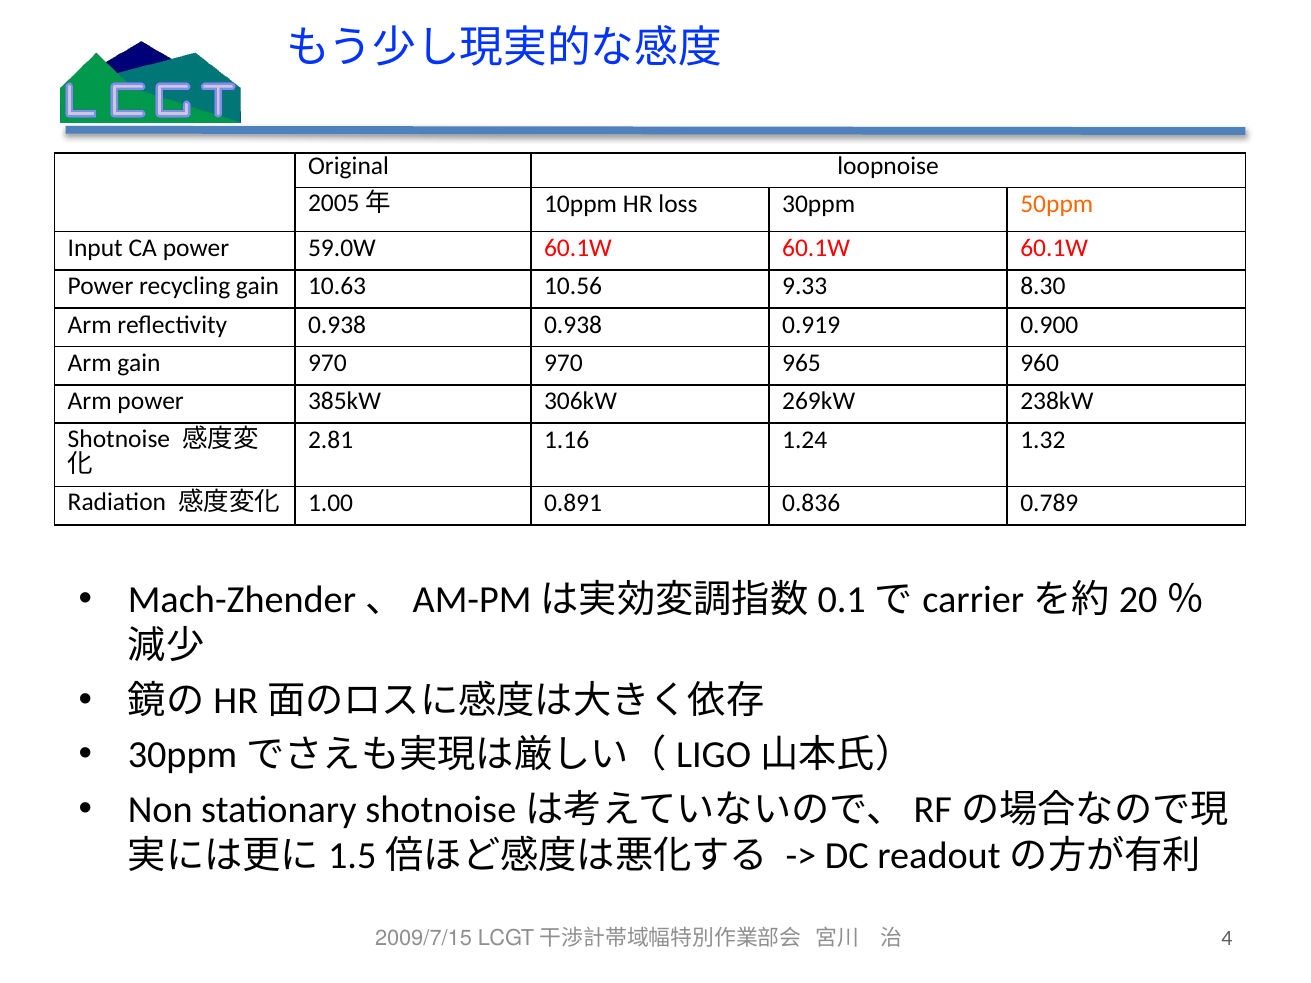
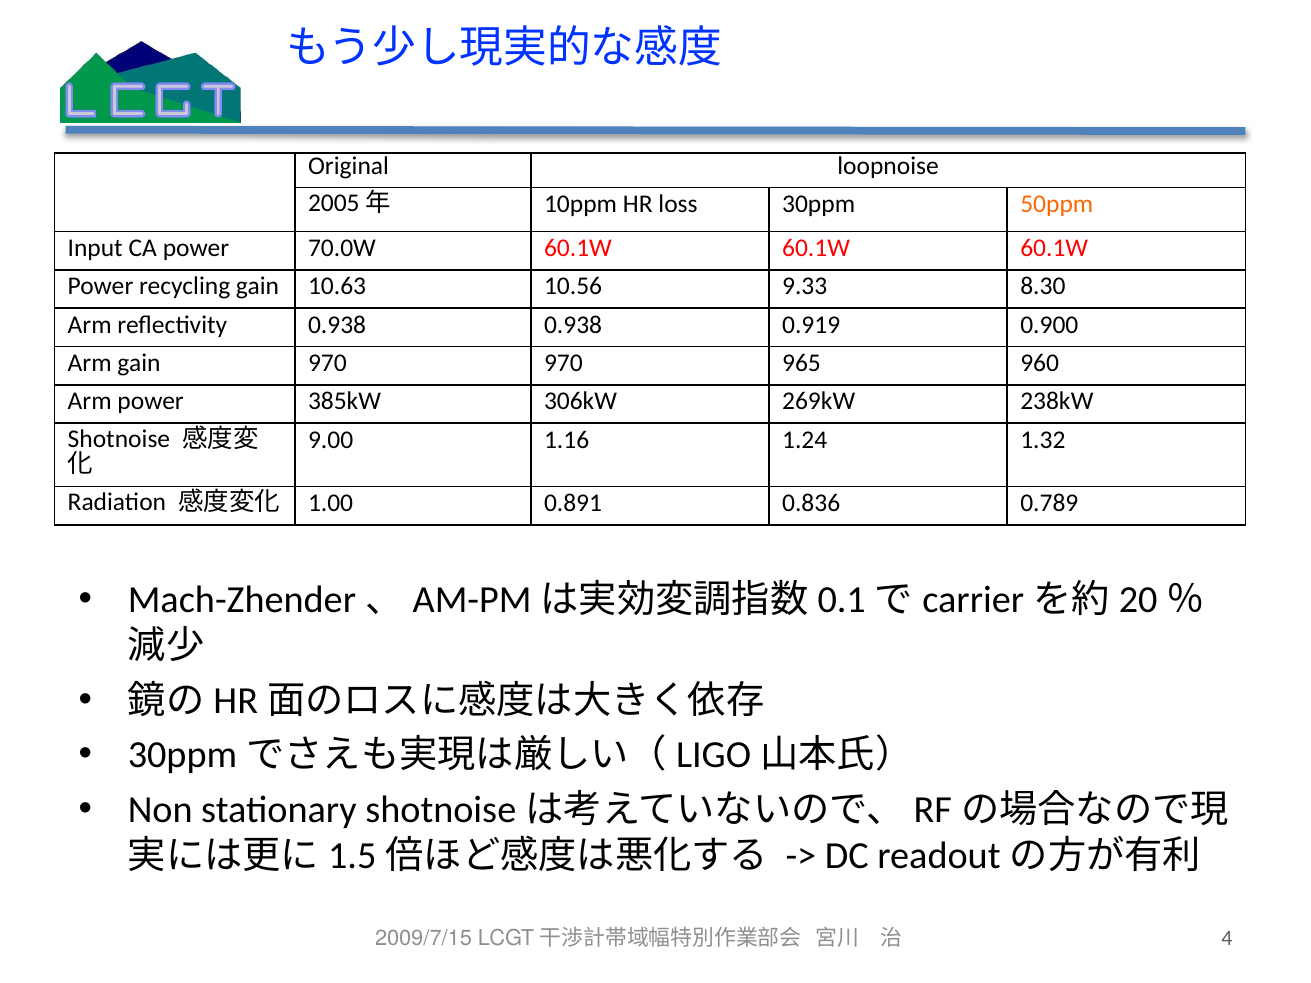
59.0W: 59.0W -> 70.0W
2.81: 2.81 -> 9.00
